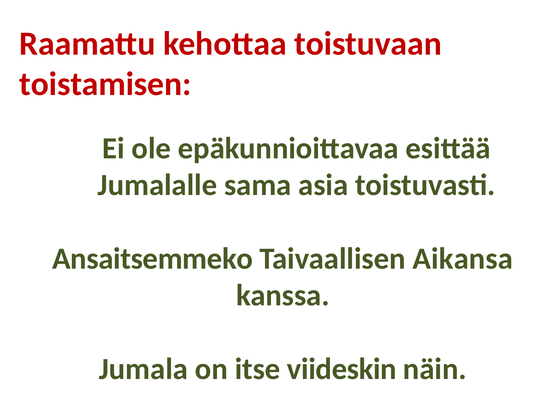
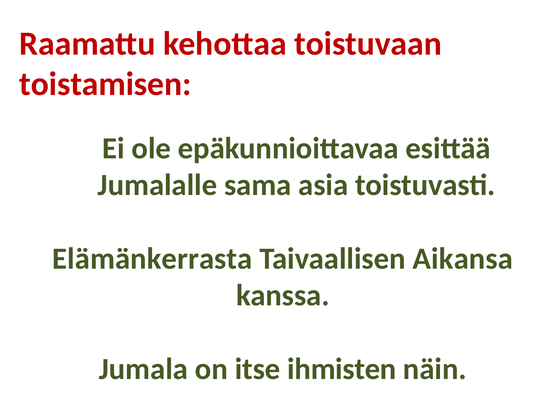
Ansaitsemmeko: Ansaitsemmeko -> Elämänkerrasta
viideskin: viideskin -> ihmisten
